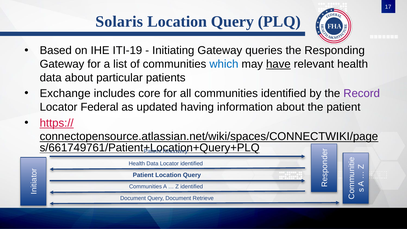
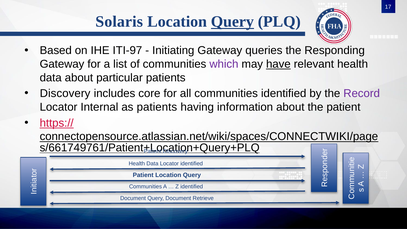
Query at (232, 22) underline: none -> present
ITI-19: ITI-19 -> ITI-97
which colour: blue -> purple
Exchange at (65, 94): Exchange -> Discovery
Federal: Federal -> Internal
as updated: updated -> patients
